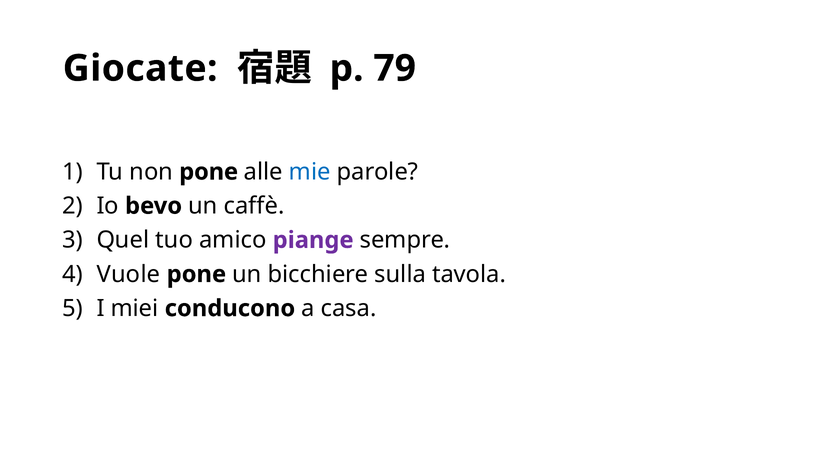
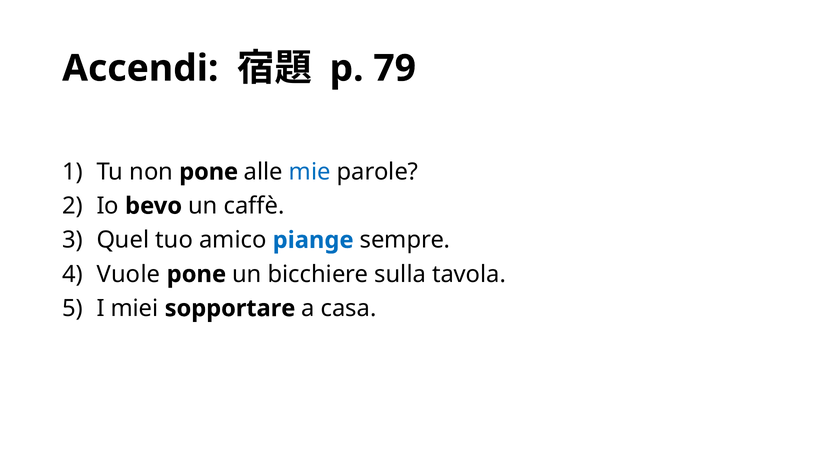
Giocate: Giocate -> Accendi
piange colour: purple -> blue
conducono: conducono -> sopportare
